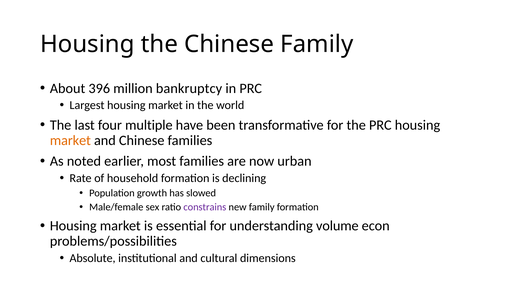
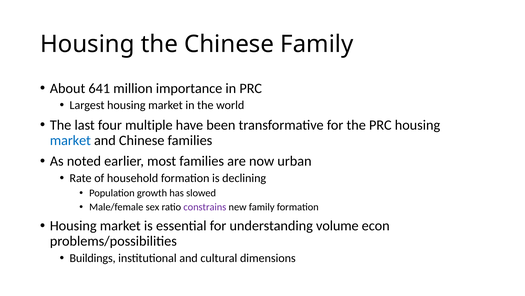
396: 396 -> 641
bankruptcy: bankruptcy -> importance
market at (70, 140) colour: orange -> blue
Absolute: Absolute -> Buildings
